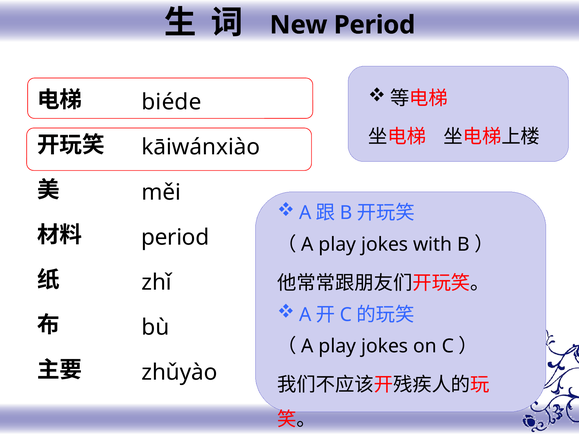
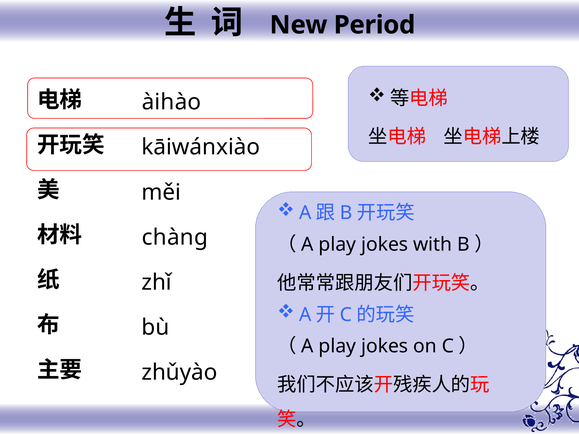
biéde: biéde -> àihào
period at (175, 237): period -> chànɡ
